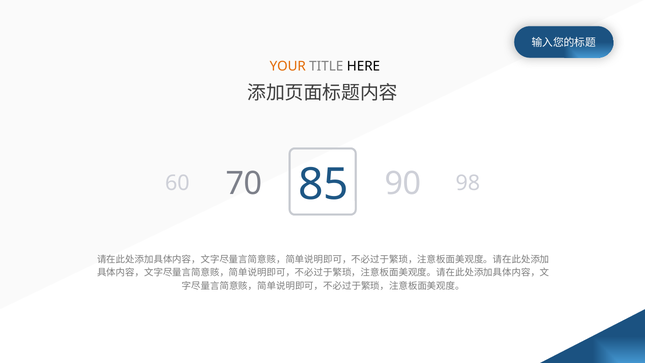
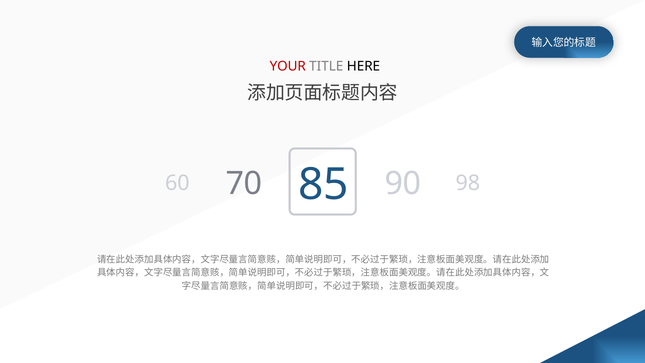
YOUR colour: orange -> red
